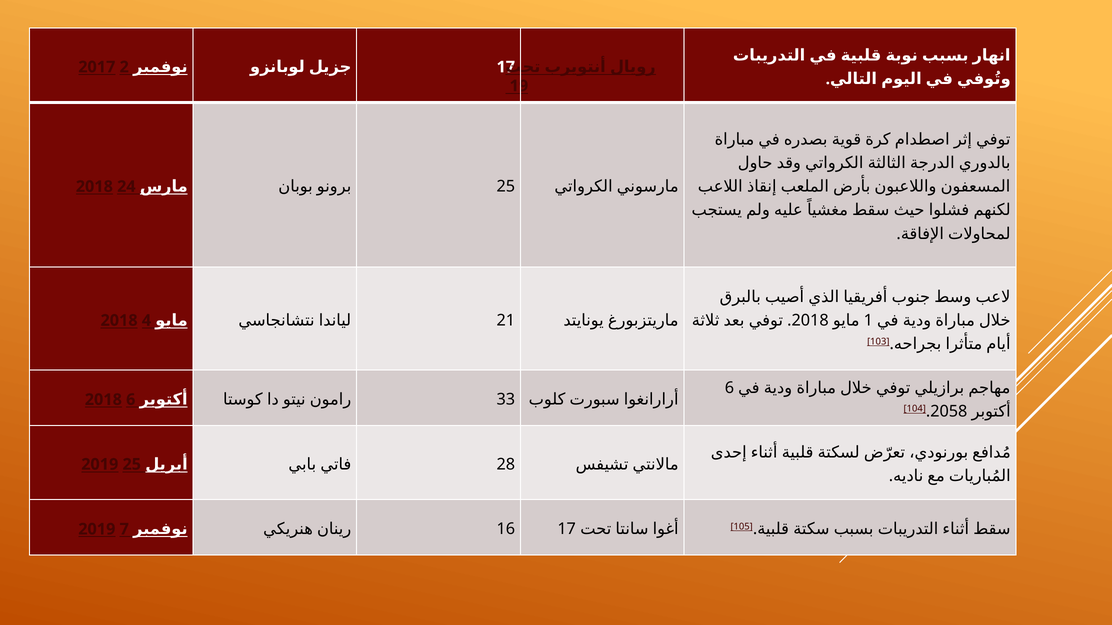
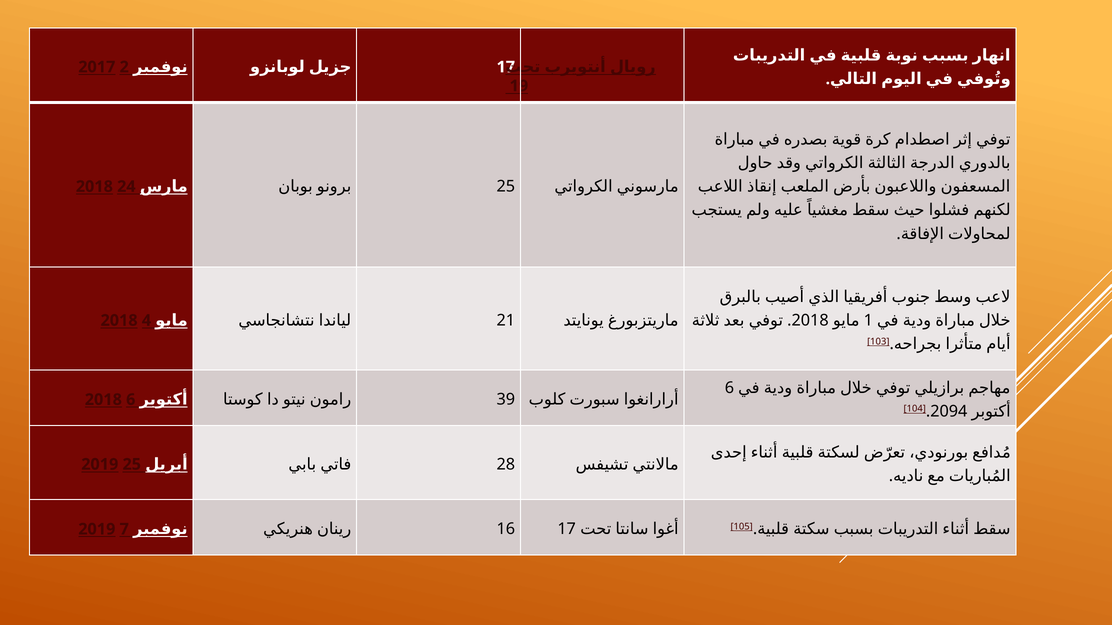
33: 33 -> 39
2058: 2058 -> 2094
